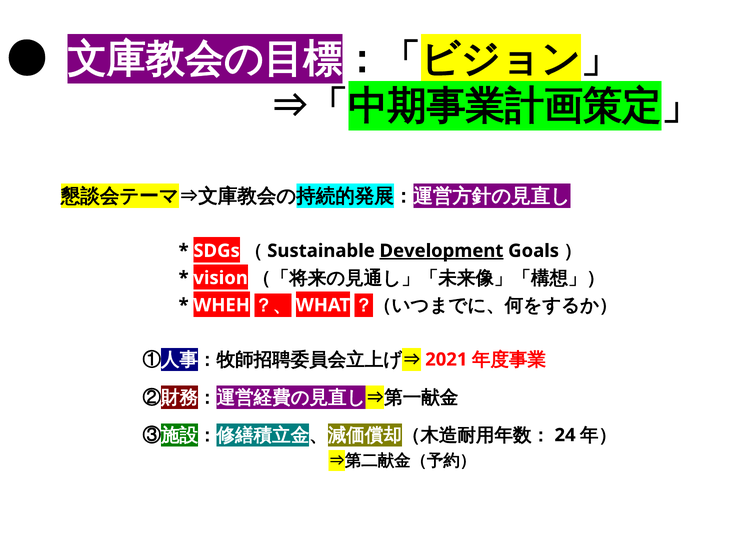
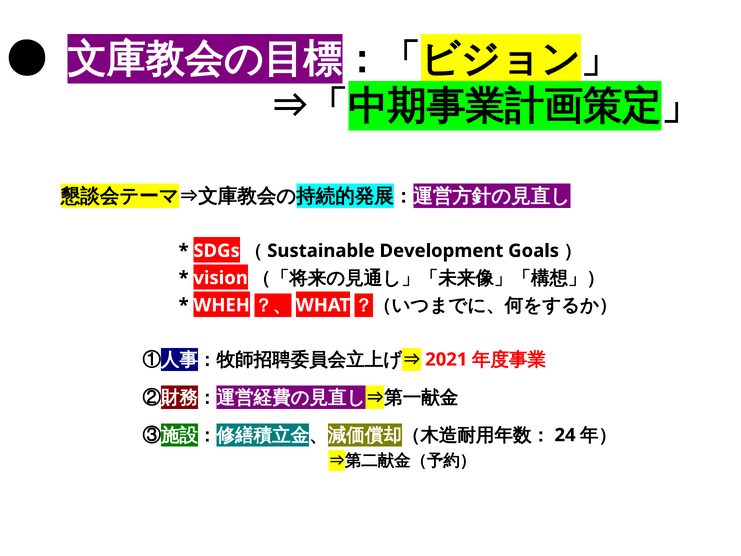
Development underline: present -> none
